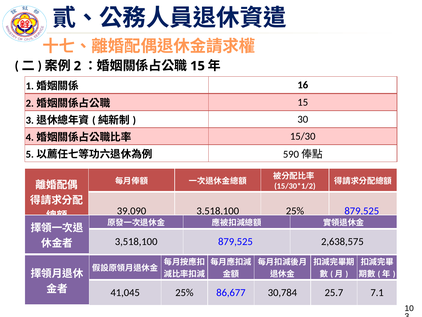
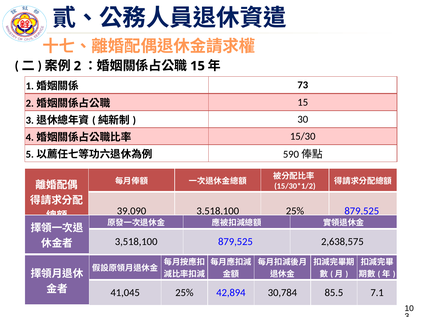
16: 16 -> 73
86,677: 86,677 -> 42,894
25.7: 25.7 -> 85.5
